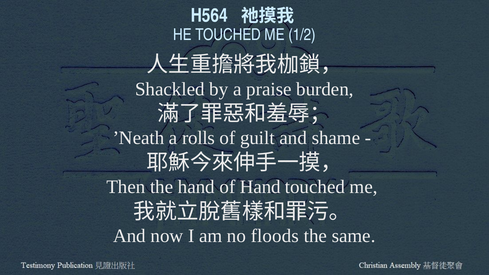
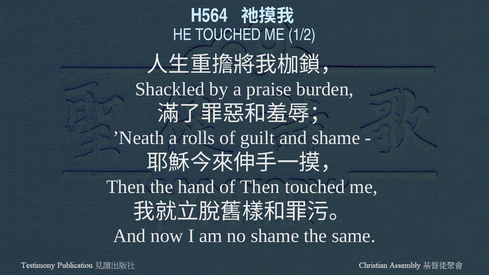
of Hand: Hand -> Then
no floods: floods -> shame
